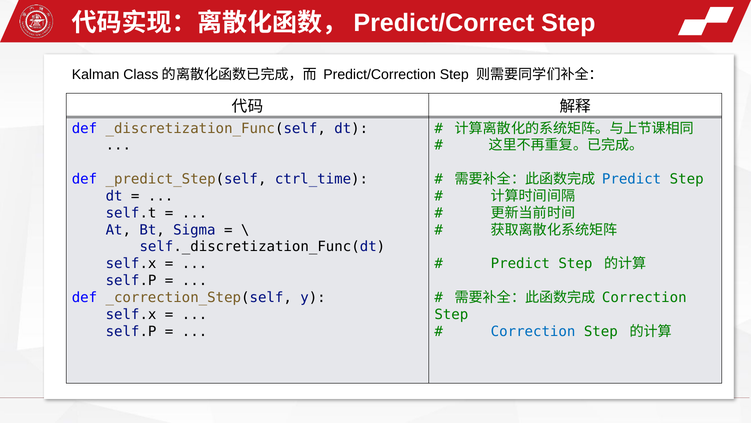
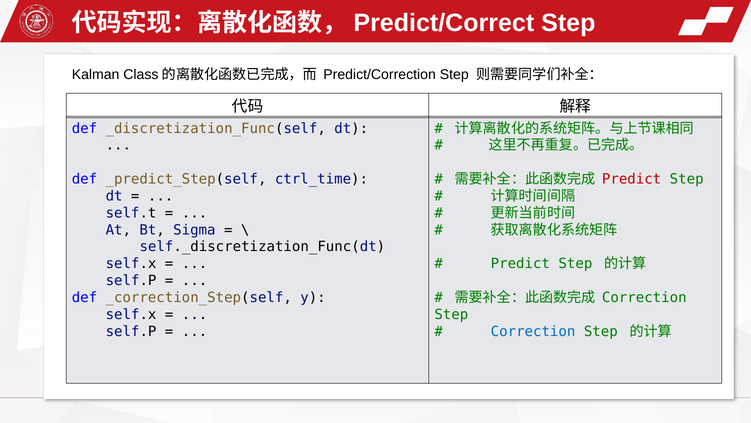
Predict at (632, 179) colour: blue -> red
